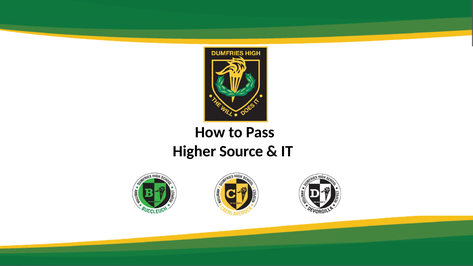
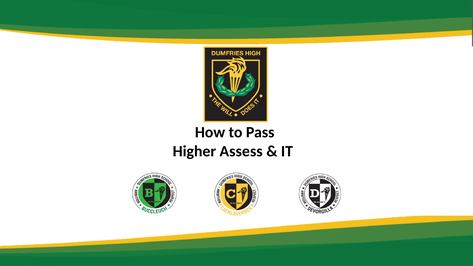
Source: Source -> Assess
